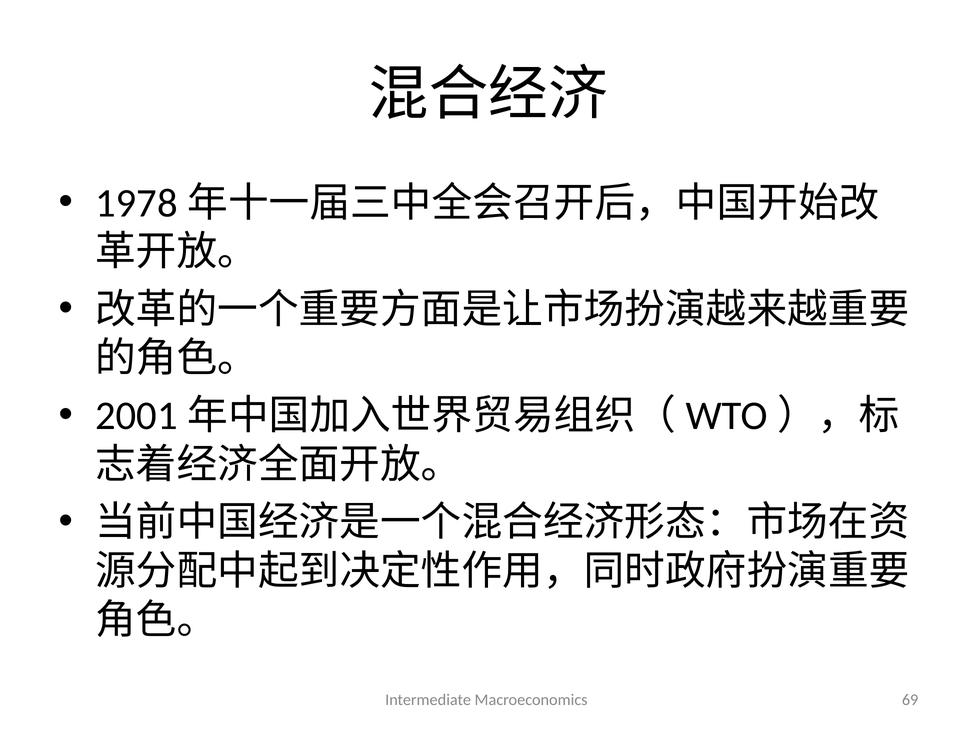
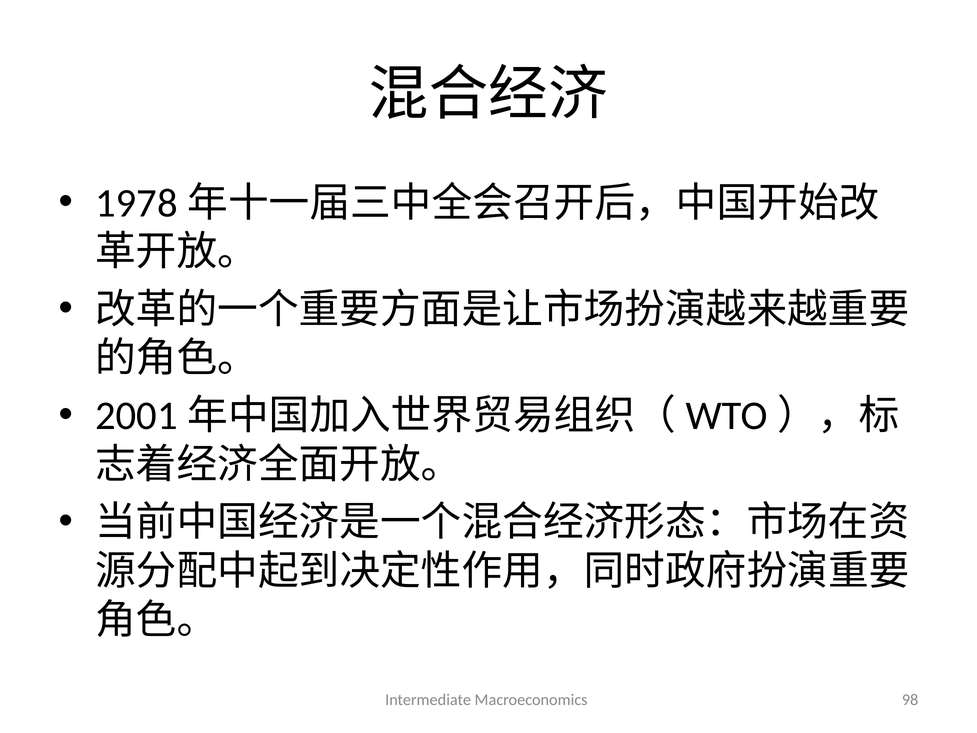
69: 69 -> 98
